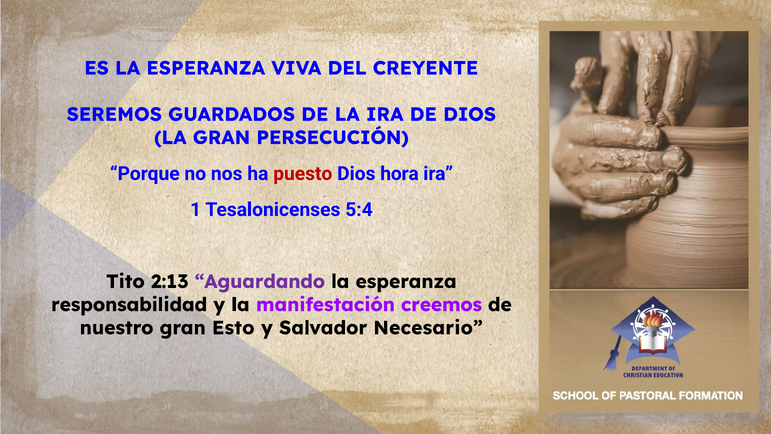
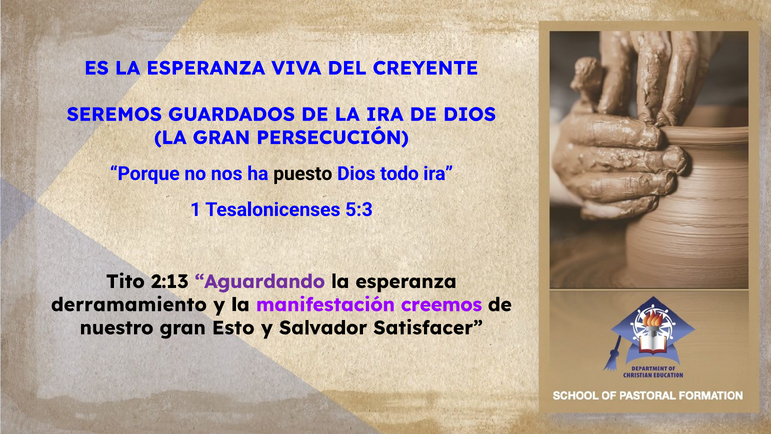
puesto colour: red -> black
hora: hora -> todo
5:4: 5:4 -> 5:3
responsabilidad: responsabilidad -> derramamiento
Necesario: Necesario -> Satisfacer
